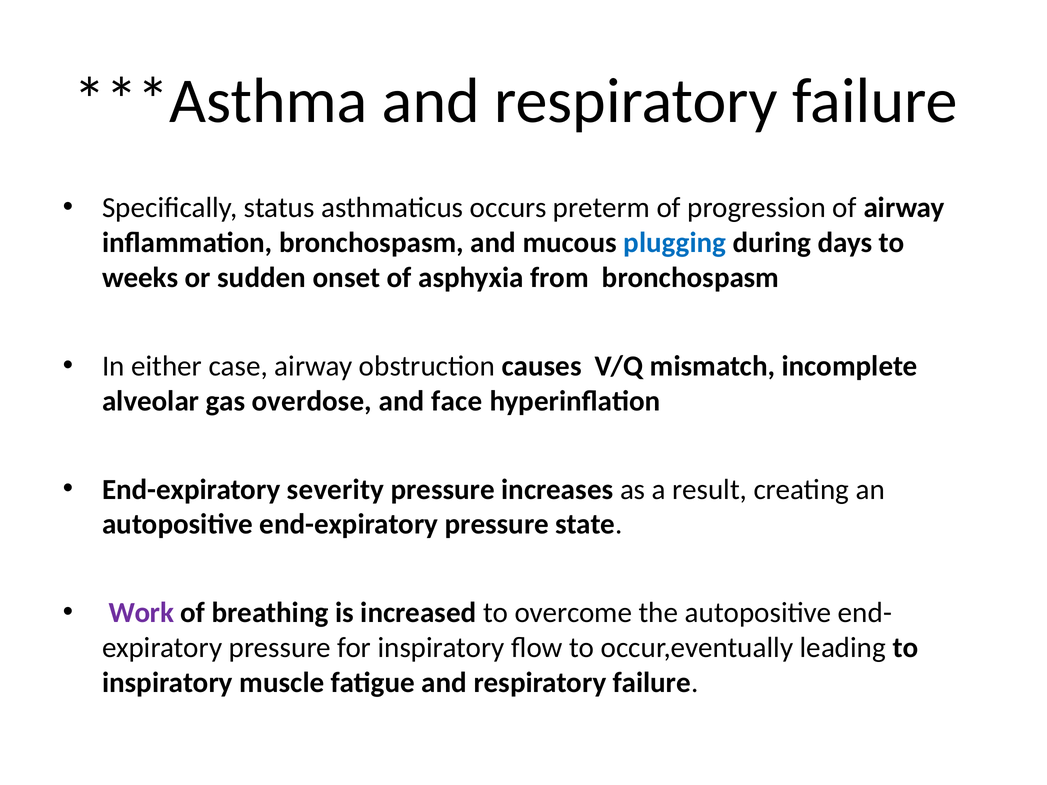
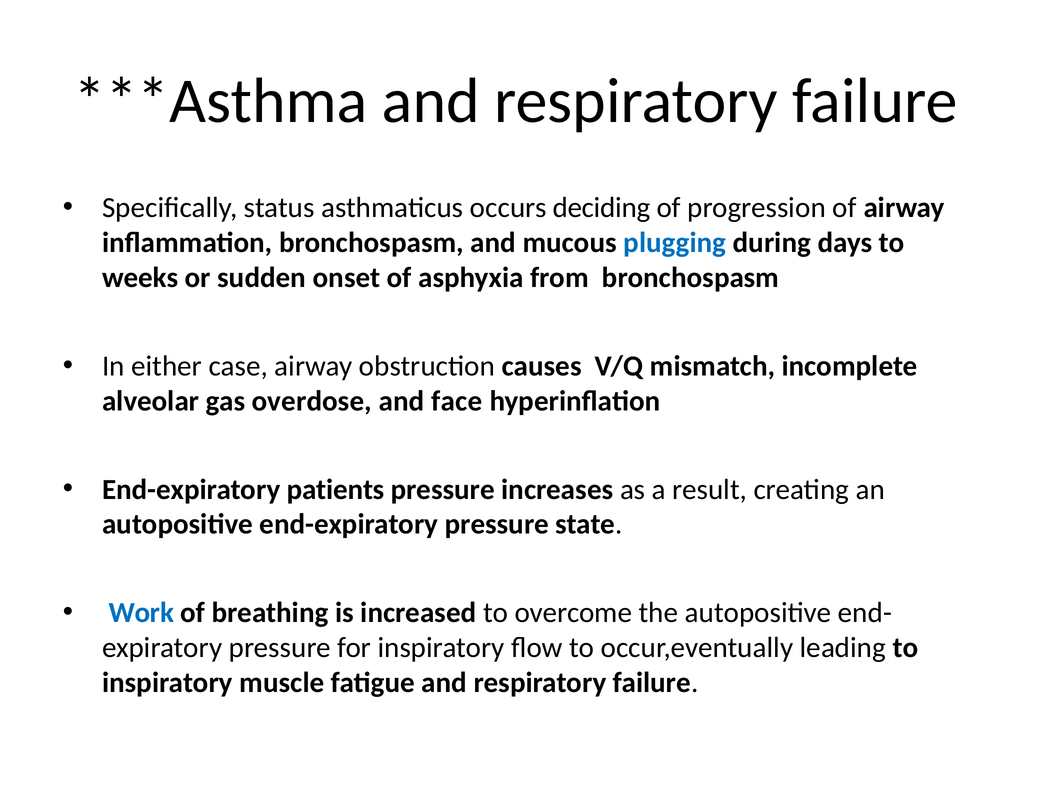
preterm: preterm -> deciding
severity: severity -> patients
Work colour: purple -> blue
